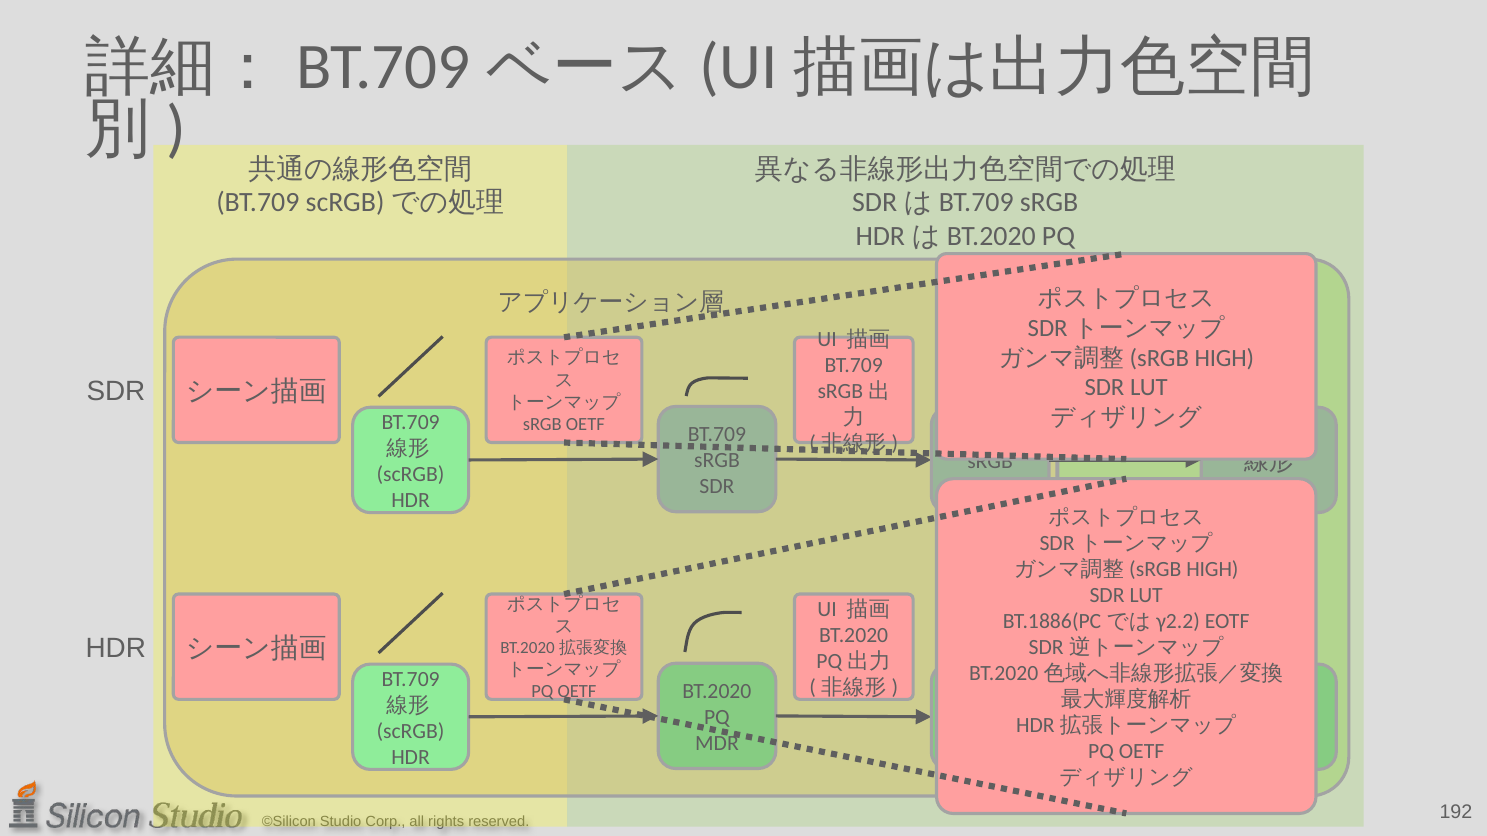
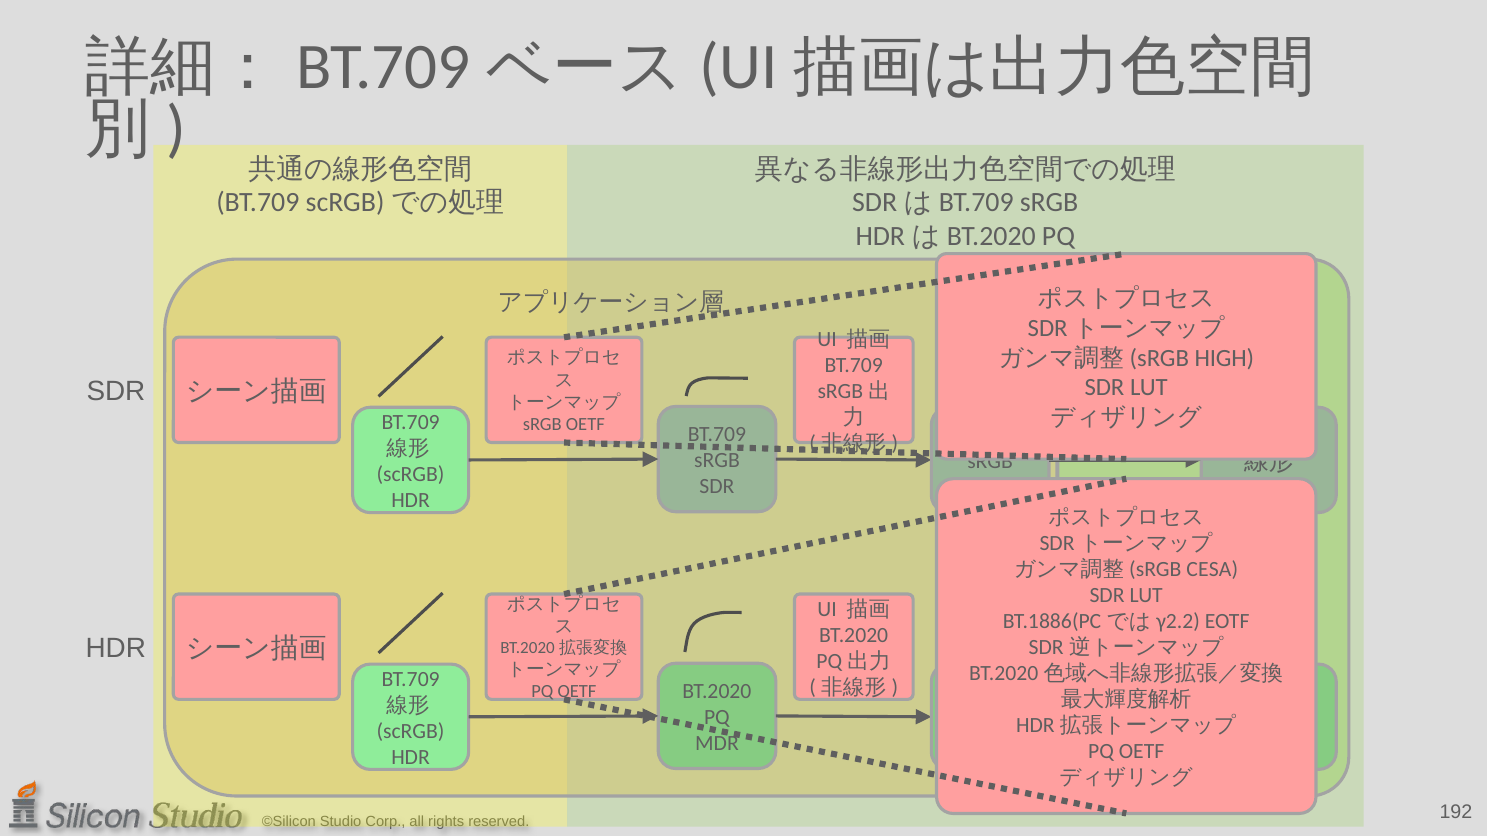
HIGH at (1212, 570): HIGH -> CESA
